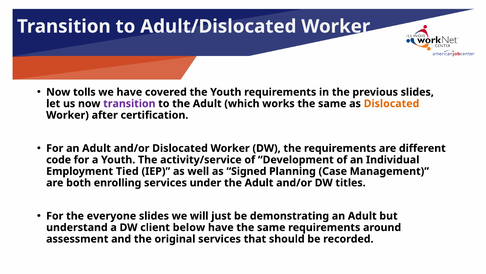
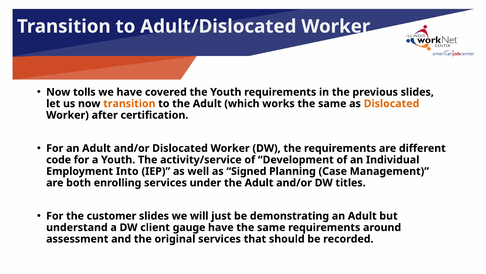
transition at (129, 103) colour: purple -> orange
Tied: Tied -> Into
everyone: everyone -> customer
below: below -> gauge
